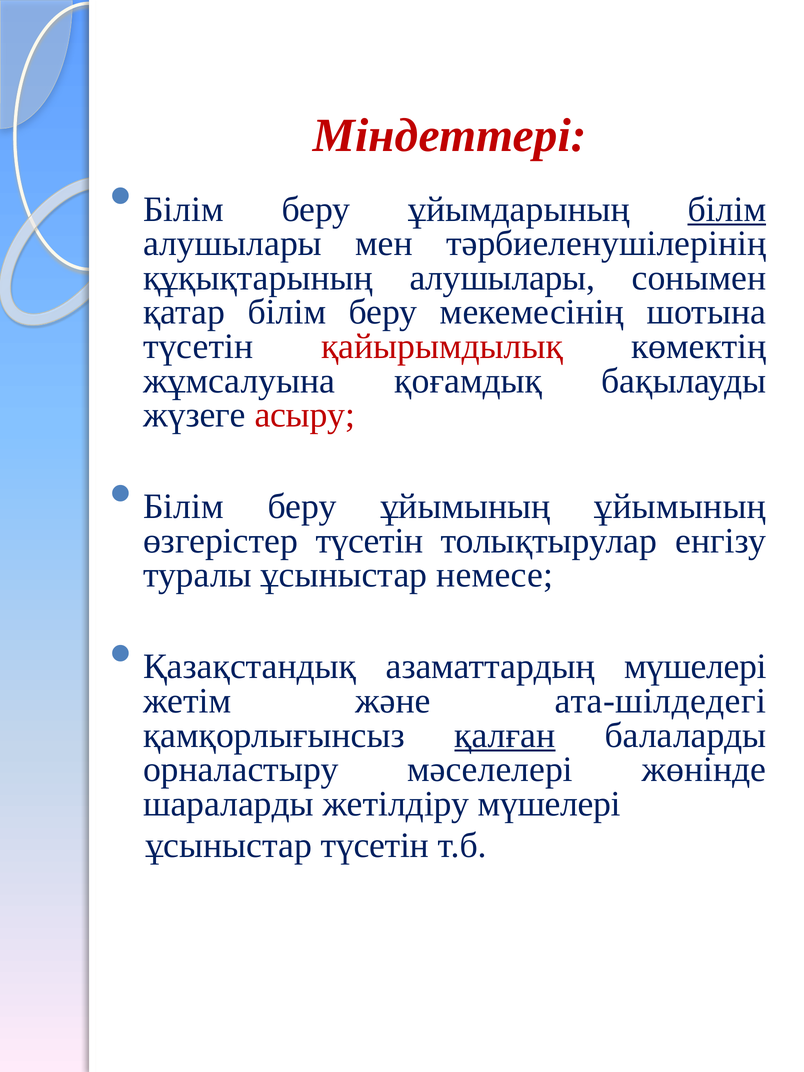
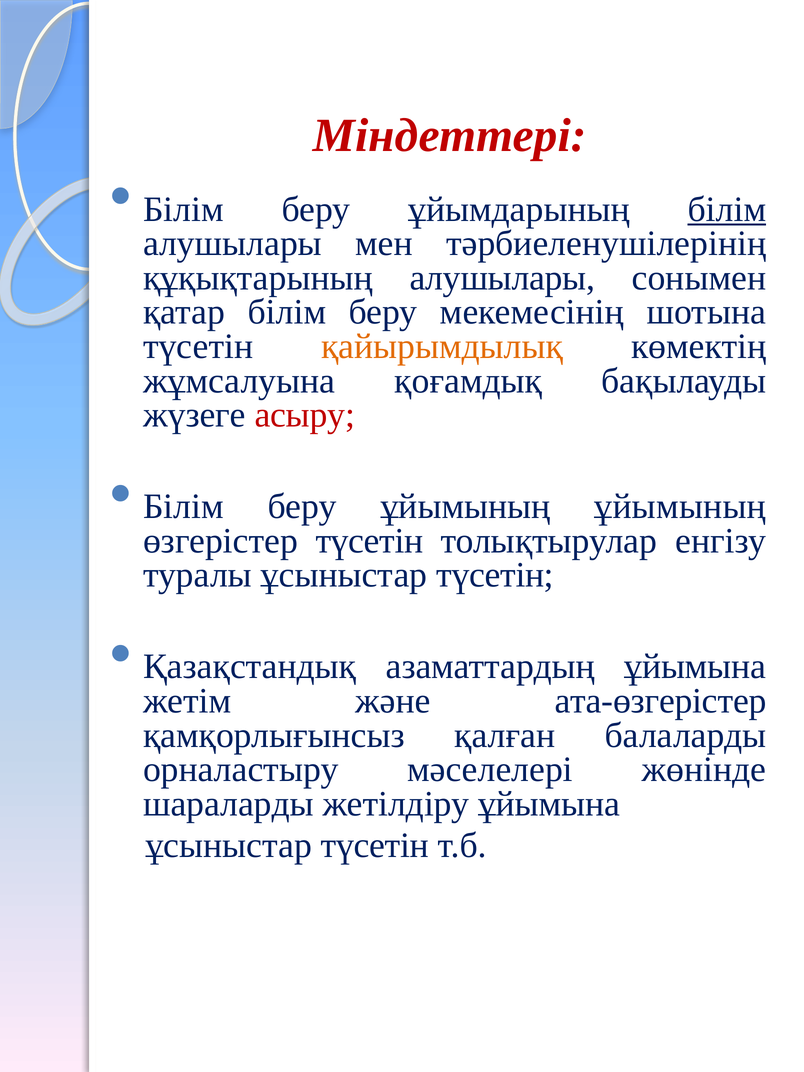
қайырымдылық colour: red -> orange
туралы ұсыныстар немесе: немесе -> түсетін
азаматтардың мүшелері: мүшелері -> ұйымына
ата-шілдедегі: ата-шілдедегі -> ата-өзгерістер
қалған underline: present -> none
жетілдіру мүшелері: мүшелері -> ұйымына
